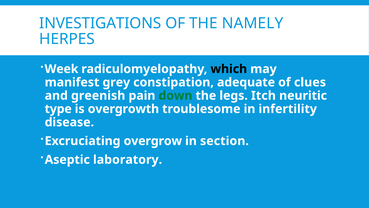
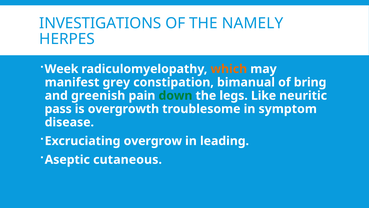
which colour: black -> orange
adequate: adequate -> bimanual
clues: clues -> bring
Itch: Itch -> Like
type: type -> pass
infertility: infertility -> symptom
section: section -> leading
laboratory: laboratory -> cutaneous
